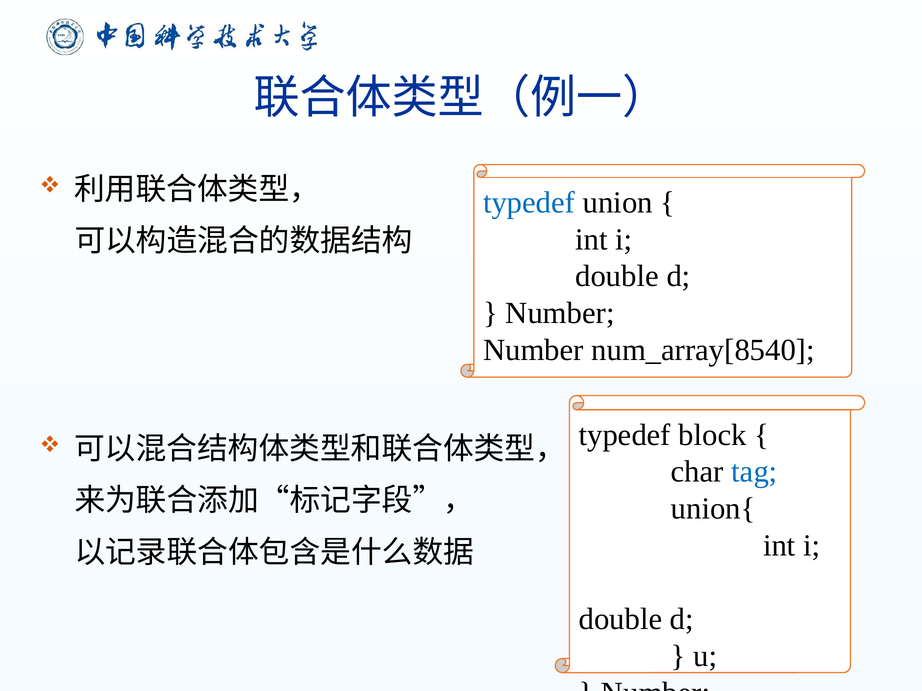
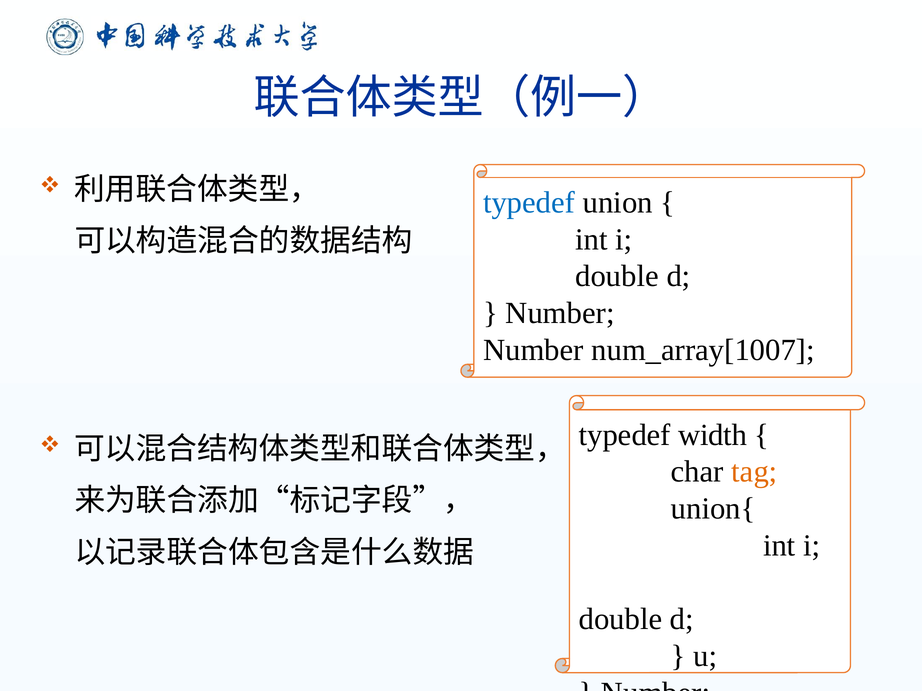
num_array[8540: num_array[8540 -> num_array[1007
block: block -> width
tag colour: blue -> orange
